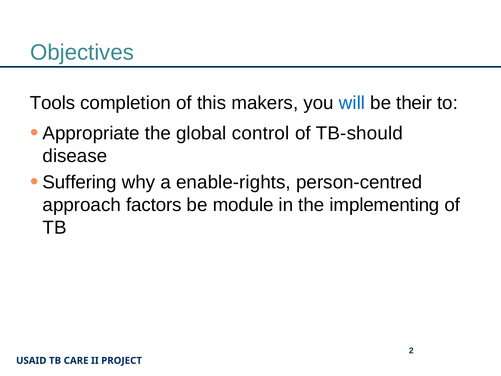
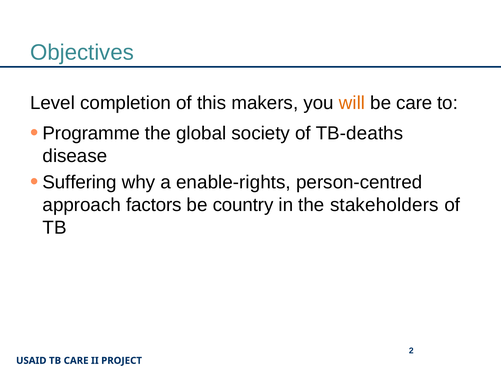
Tools: Tools -> Level
will colour: blue -> orange
be their: their -> care
Appropriate: Appropriate -> Programme
control: control -> society
TB-should: TB-should -> TB-deaths
module: module -> country
implementing: implementing -> stakeholders
